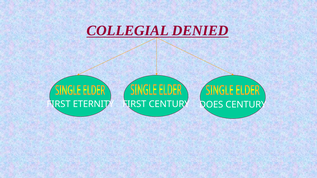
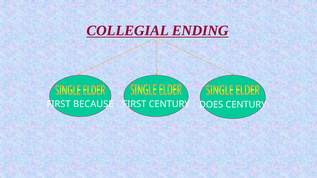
DENIED: DENIED -> ENDING
ETERNITY: ETERNITY -> BECAUSE
